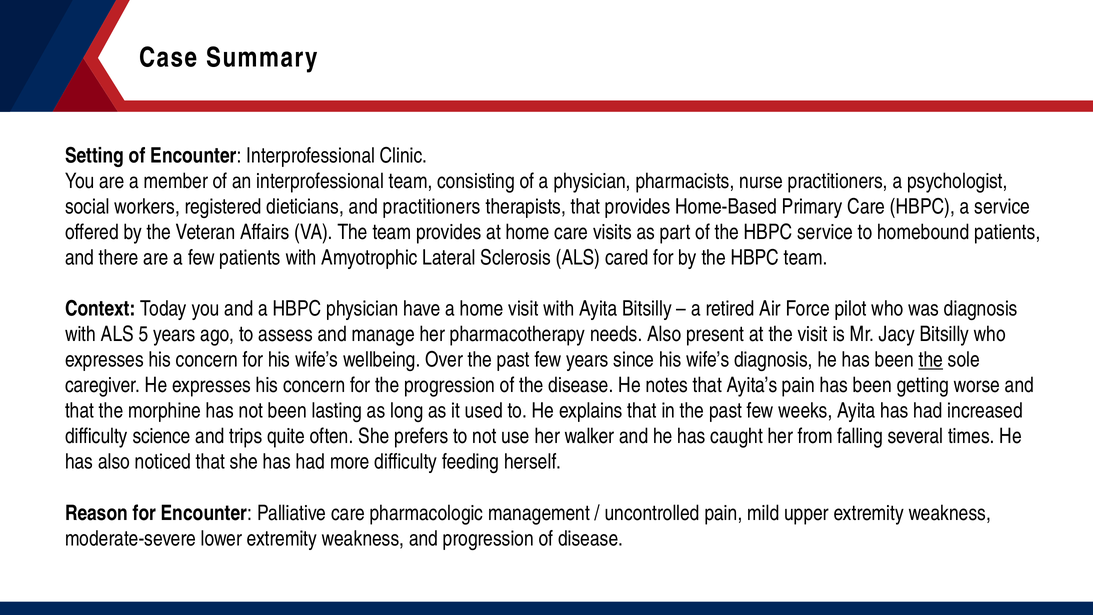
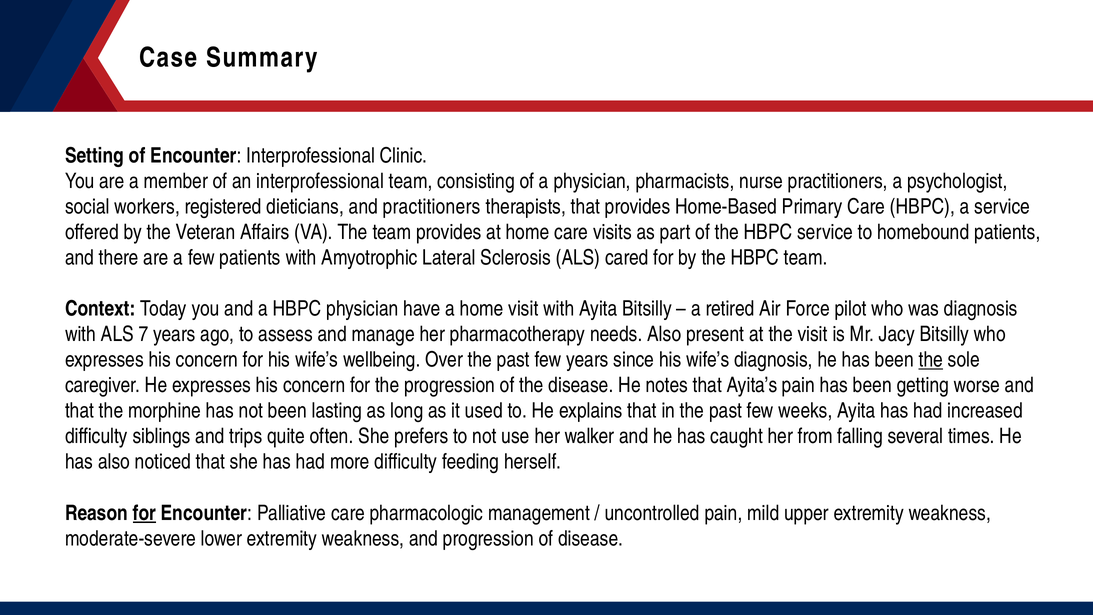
5: 5 -> 7
science: science -> siblings
for at (145, 513) underline: none -> present
